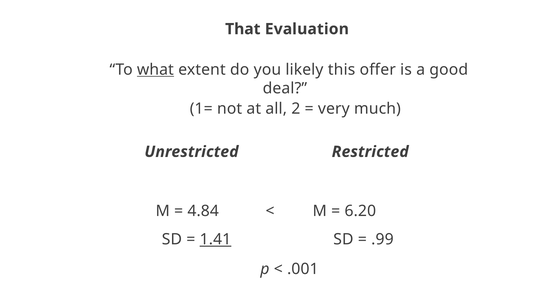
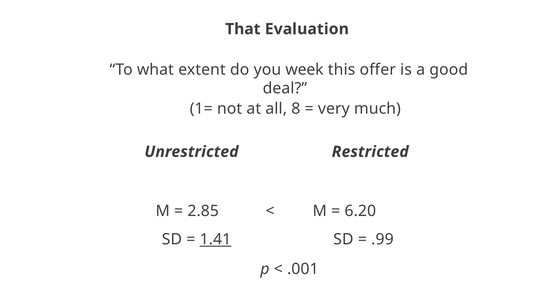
what underline: present -> none
likely: likely -> week
2: 2 -> 8
4.84: 4.84 -> 2.85
